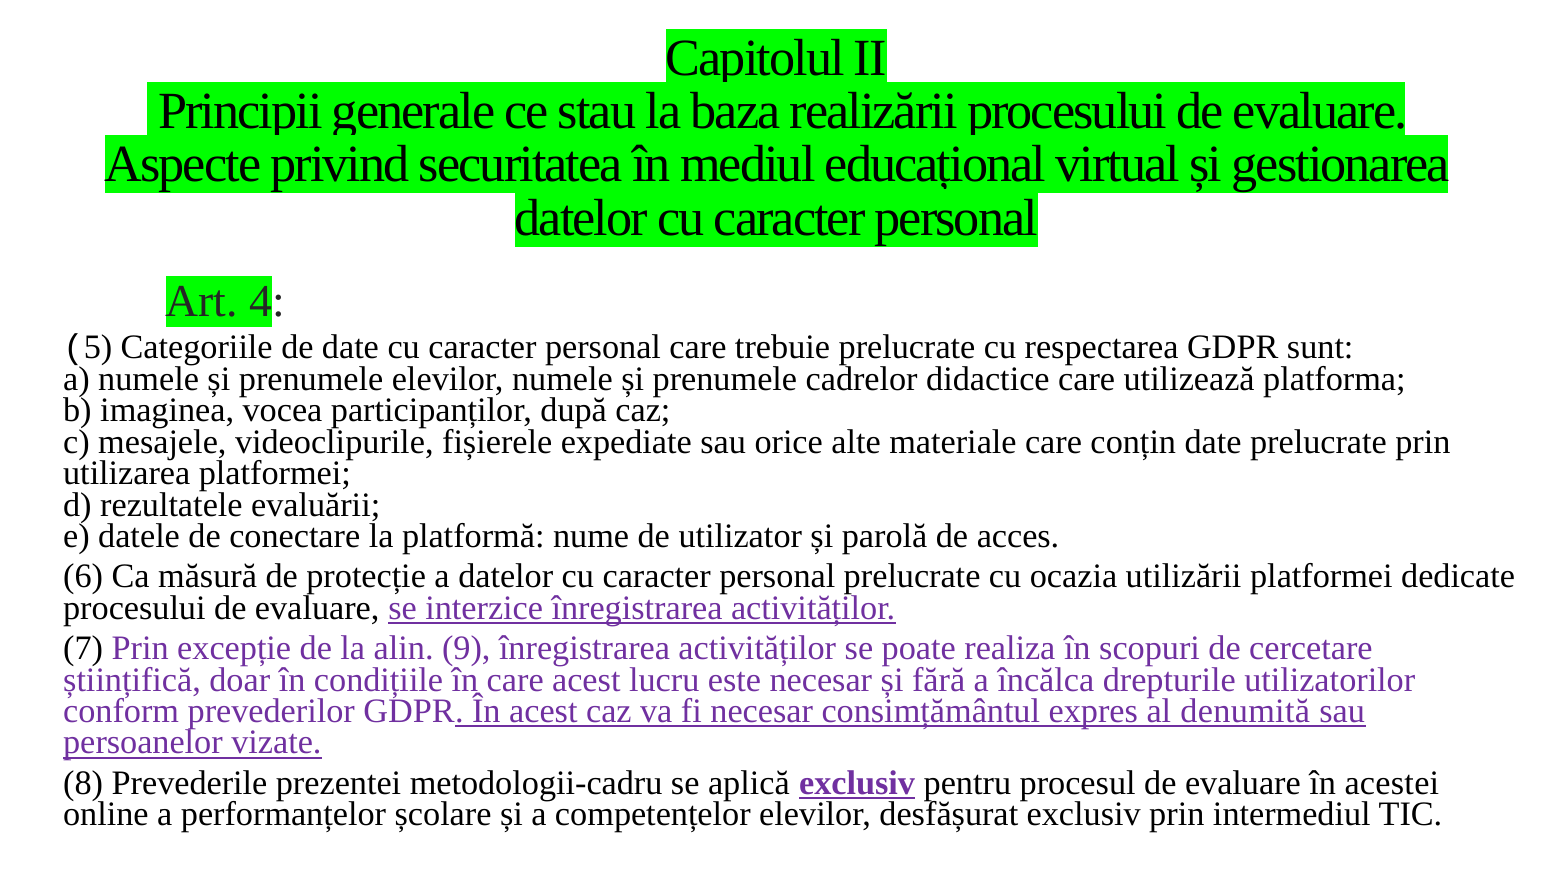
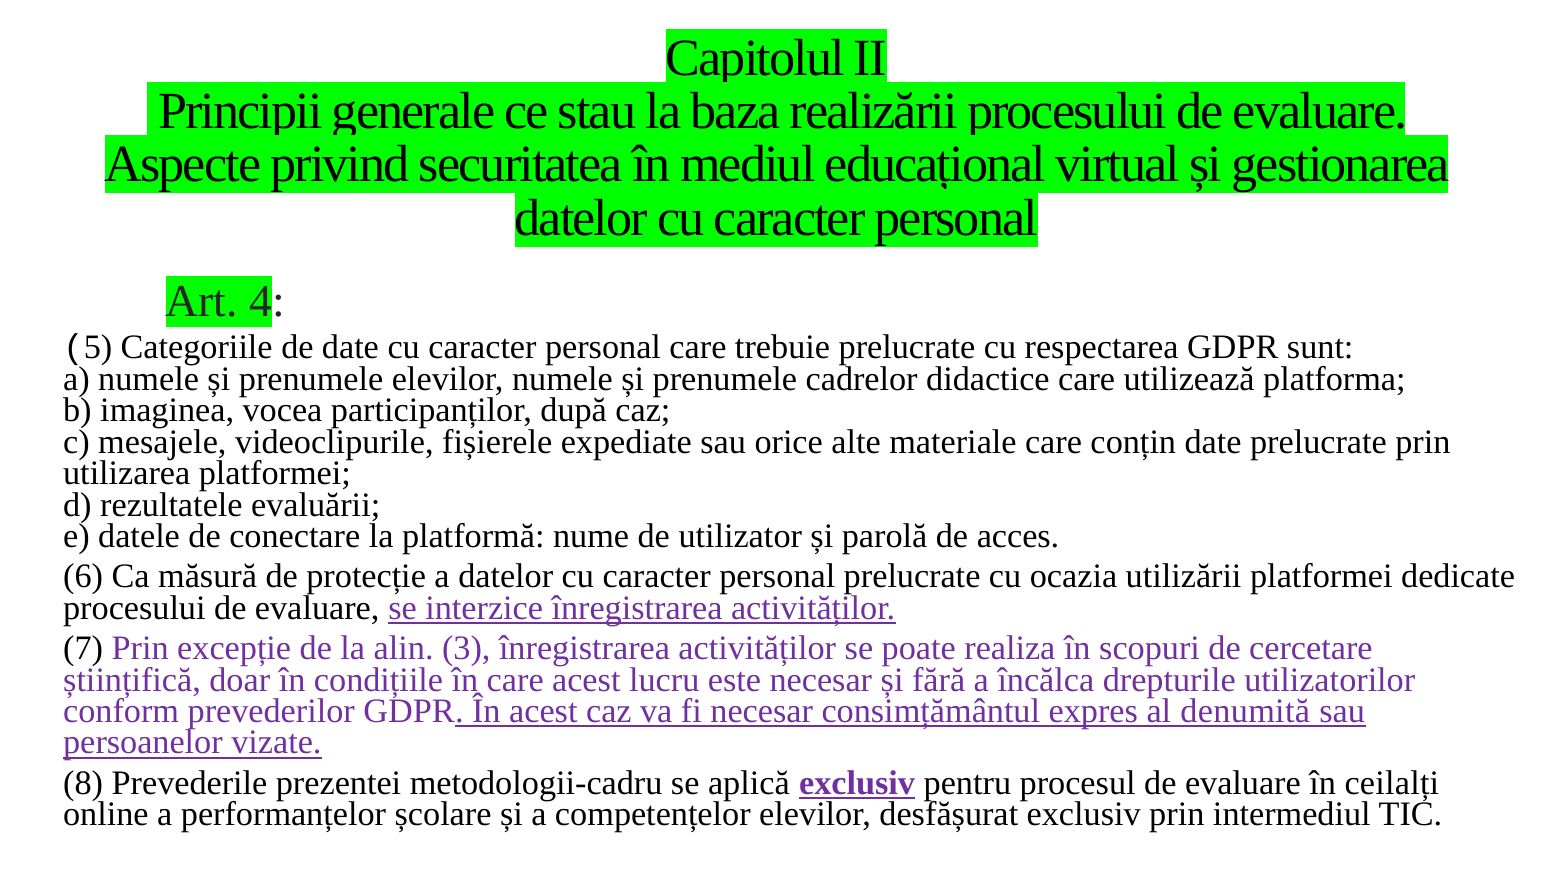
9: 9 -> 3
acestei: acestei -> ceilalți
